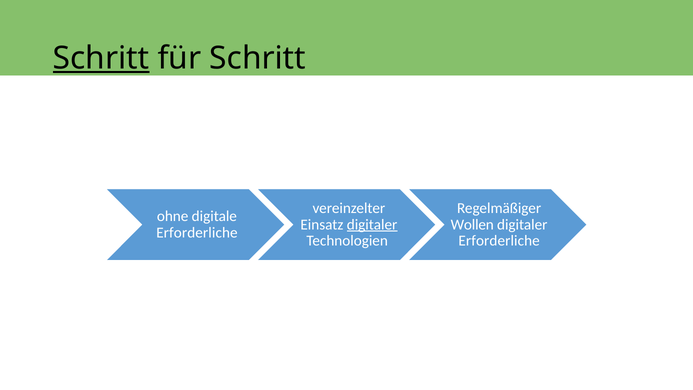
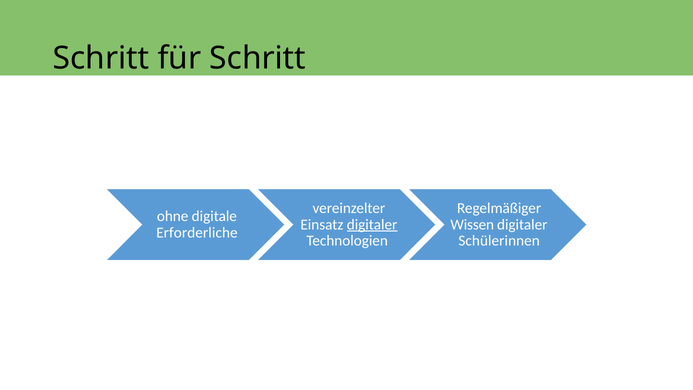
Schritt at (101, 58) underline: present -> none
Wollen: Wollen -> Wissen
Erforderliche at (499, 241): Erforderliche -> Schülerinnen
